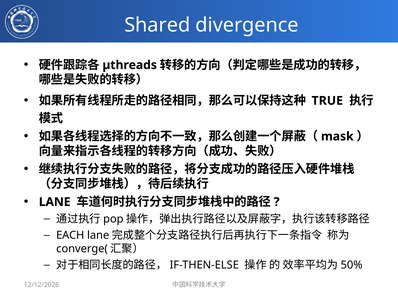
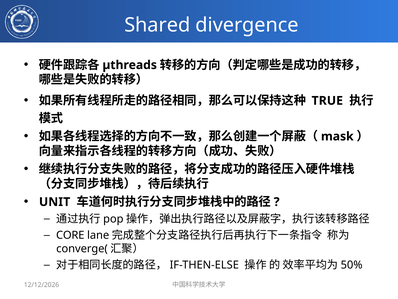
LANE at (55, 202): LANE -> UNIT
EACH: EACH -> CORE
